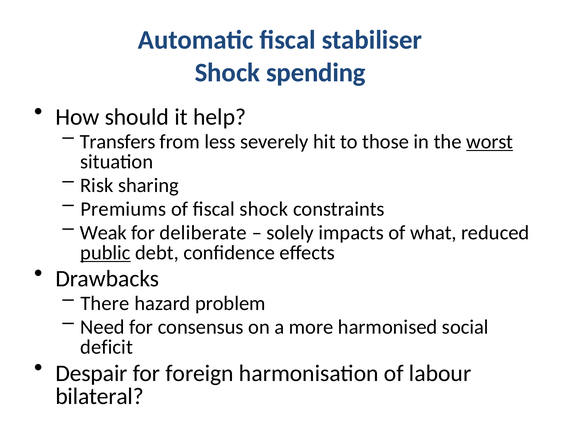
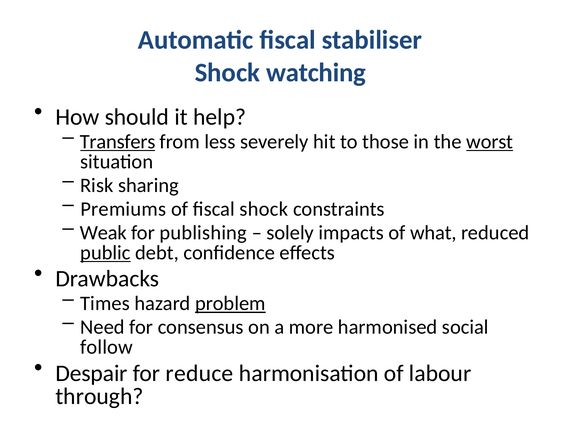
spending: spending -> watching
Transfers underline: none -> present
deliberate: deliberate -> publishing
There: There -> Times
problem underline: none -> present
deficit: deficit -> follow
foreign: foreign -> reduce
bilateral: bilateral -> through
